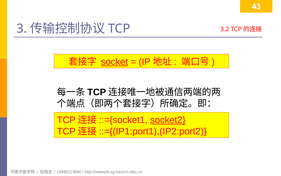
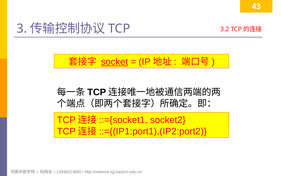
socket2 underline: present -> none
